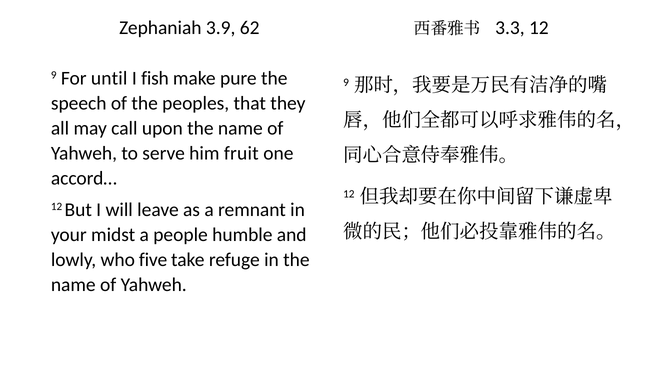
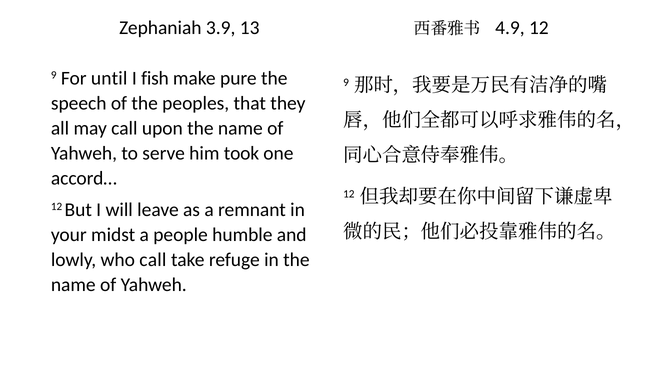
62: 62 -> 13
3.3: 3.3 -> 4.9
fruit: fruit -> took
who five: five -> call
